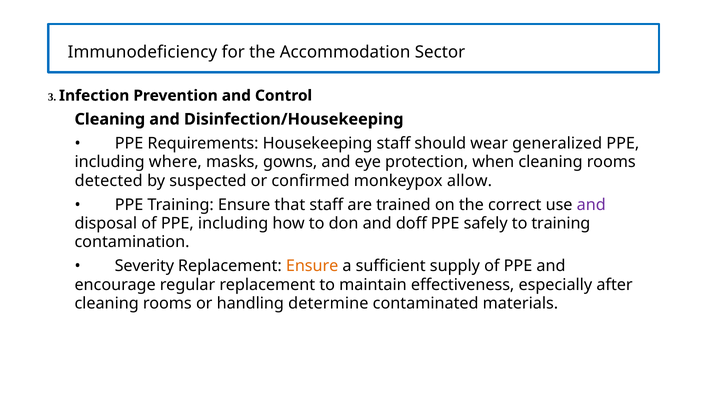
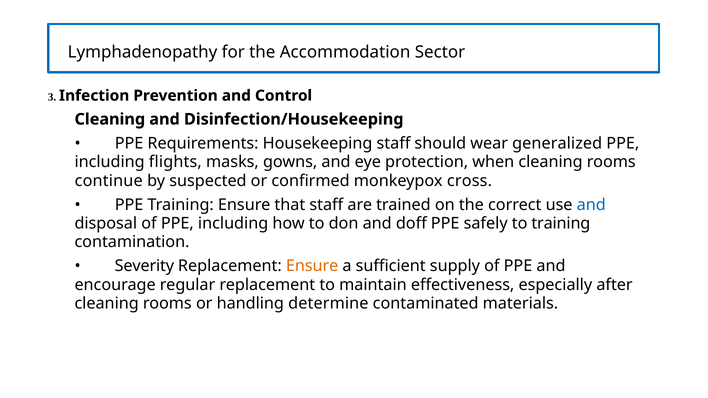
Immunodeficiency: Immunodeficiency -> Lymphadenopathy
where: where -> flights
detected: detected -> continue
allow: allow -> cross
and at (591, 205) colour: purple -> blue
